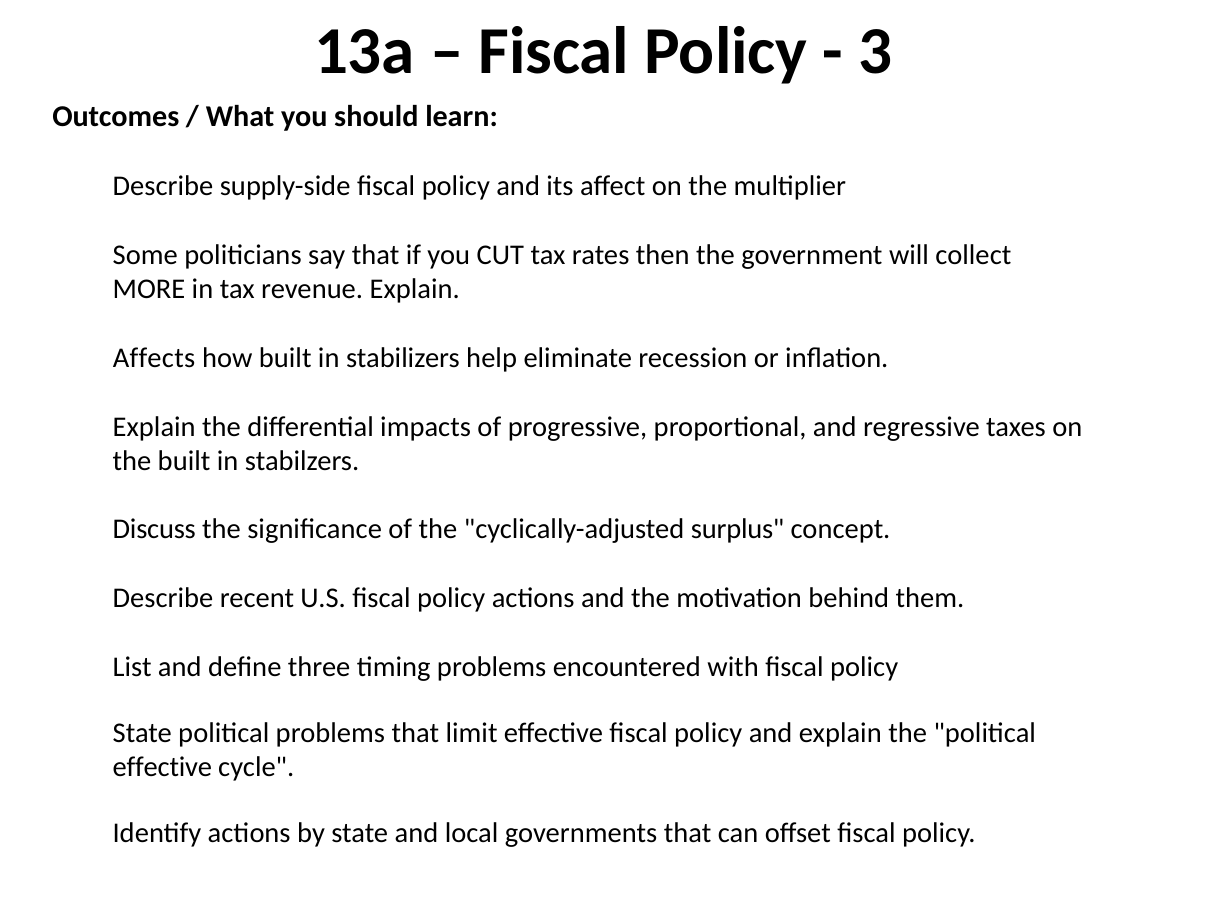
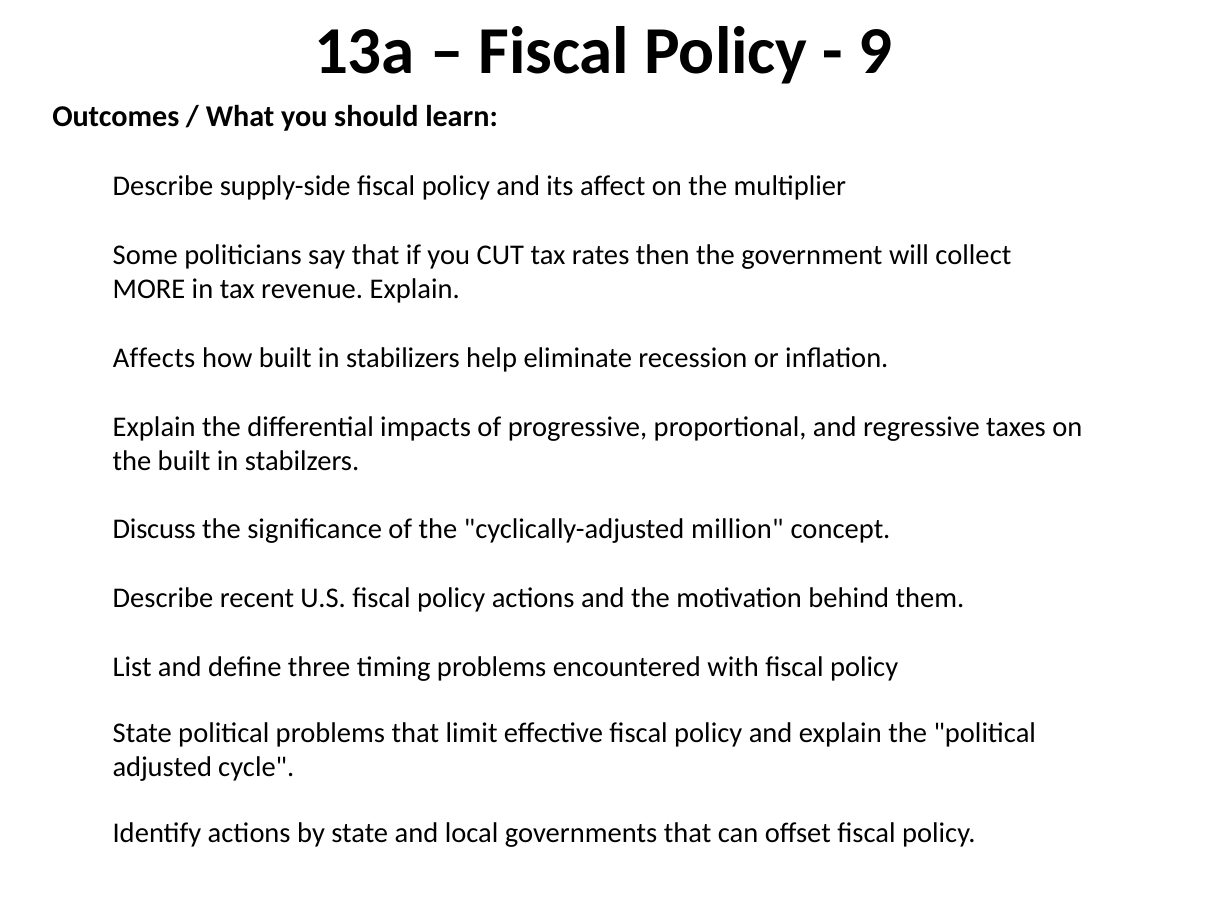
3: 3 -> 9
surplus: surplus -> million
effective at (162, 767): effective -> adjusted
